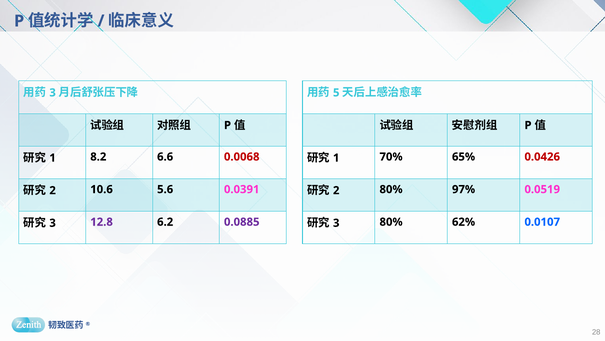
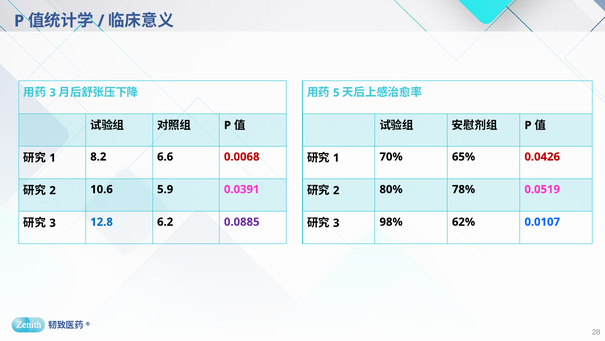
5.6: 5.6 -> 5.9
97%: 97% -> 78%
12.8 colour: purple -> blue
80% at (391, 222): 80% -> 98%
